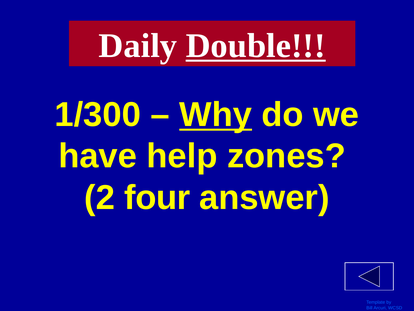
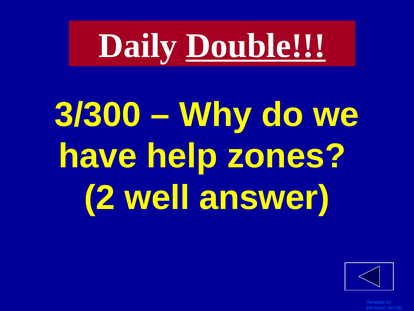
1/300: 1/300 -> 3/300
Why underline: present -> none
four: four -> well
